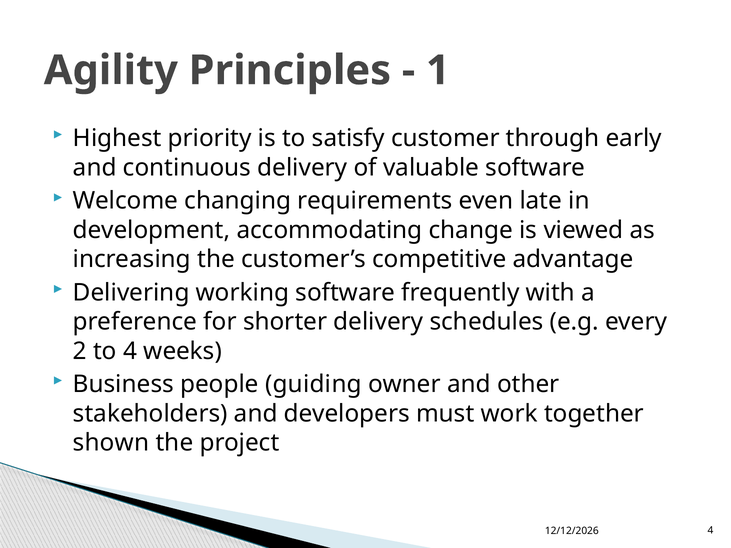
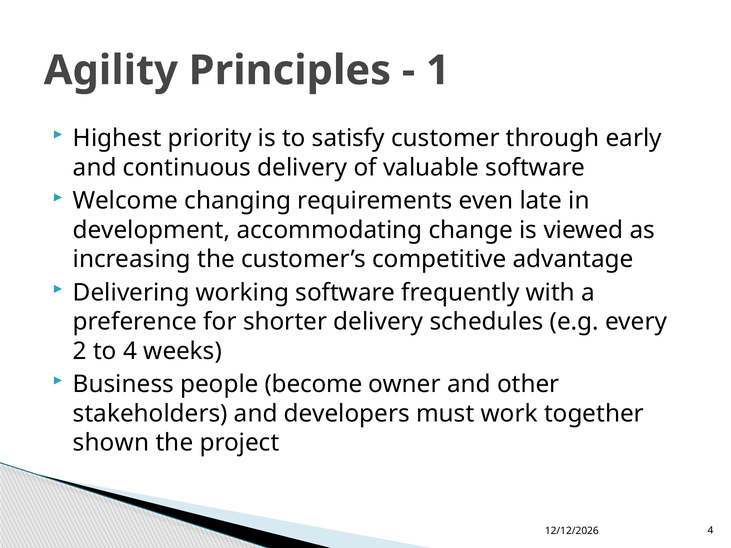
guiding: guiding -> become
